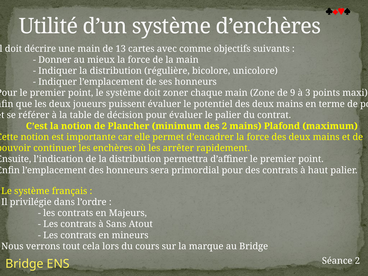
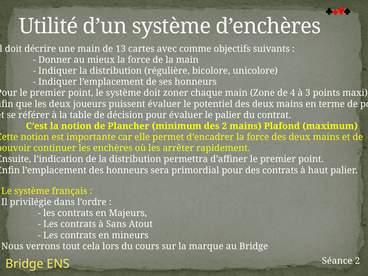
9: 9 -> 4
